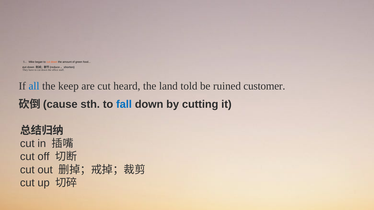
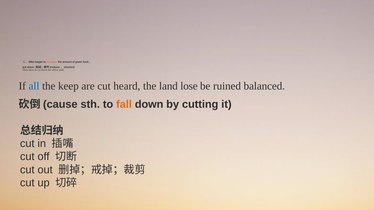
told: told -> lose
customer: customer -> balanced
fall colour: blue -> orange
